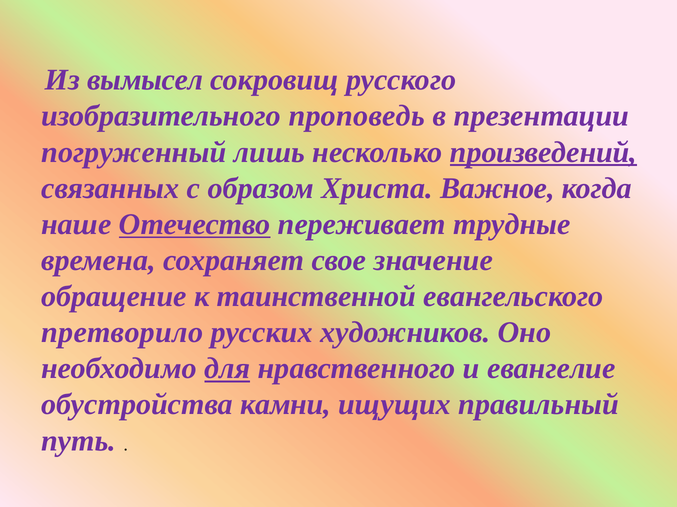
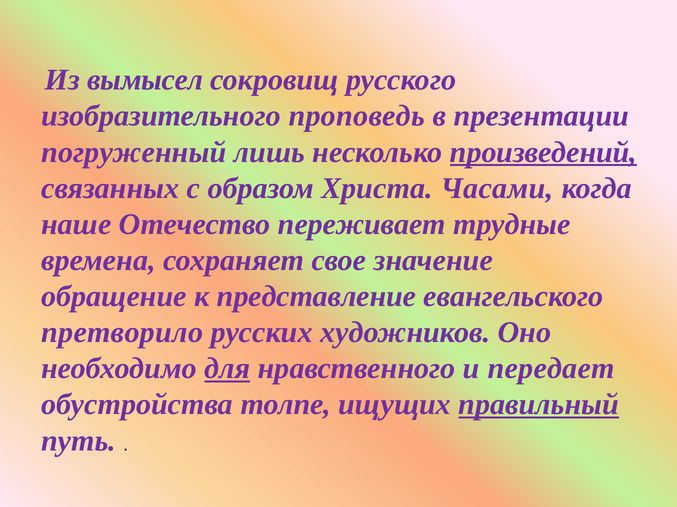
Важное: Важное -> Часами
Отечество underline: present -> none
таинственной: таинственной -> представление
евангелие: евангелие -> передает
камни: камни -> толпе
правильный underline: none -> present
